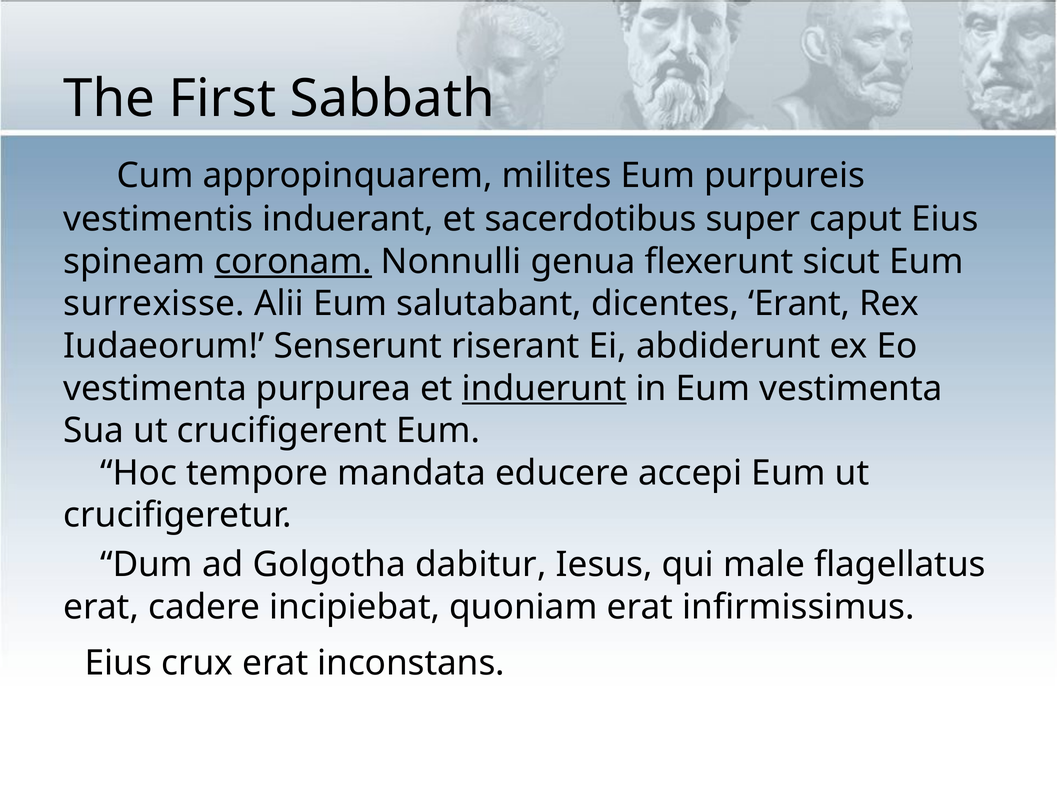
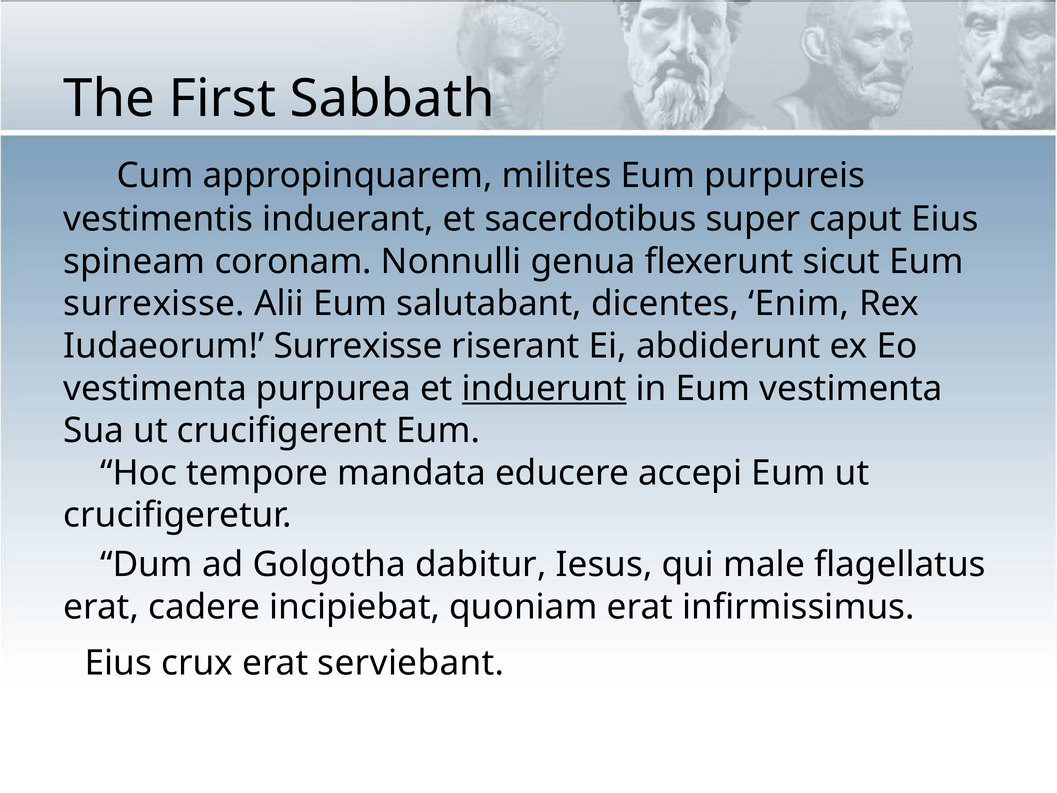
coronam underline: present -> none
Erant: Erant -> Enim
Iudaeorum Senserunt: Senserunt -> Surrexisse
inconstans: inconstans -> serviebant
